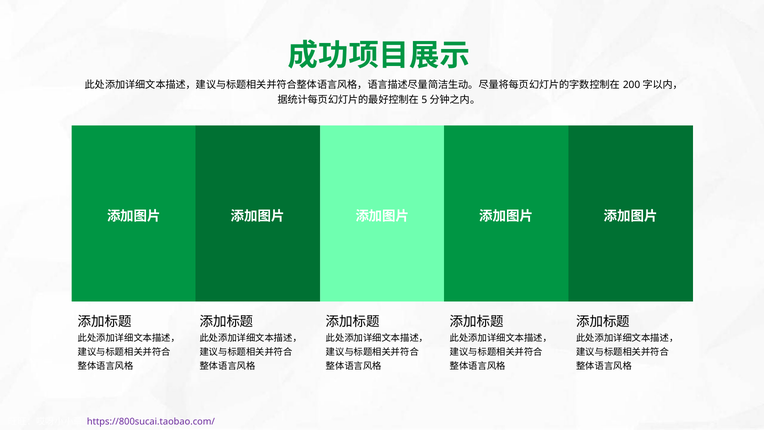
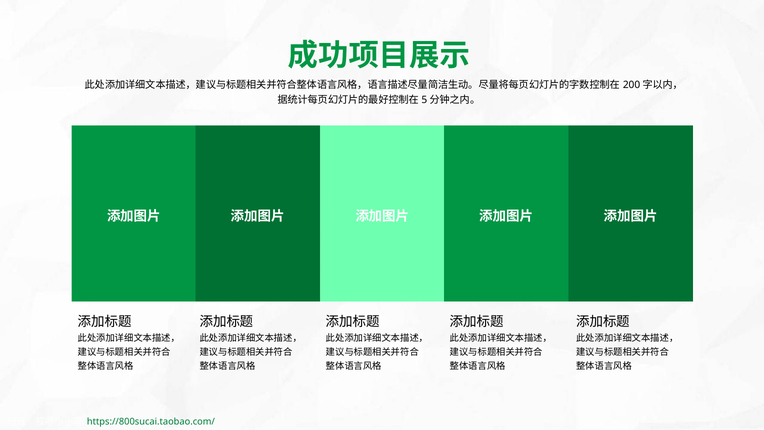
https://800sucai.taobao.com/ colour: purple -> green
